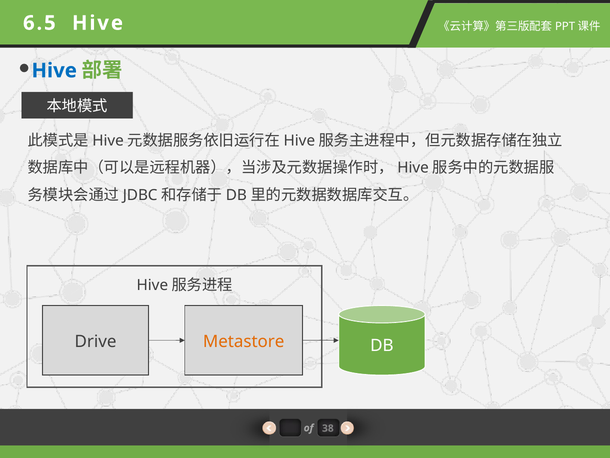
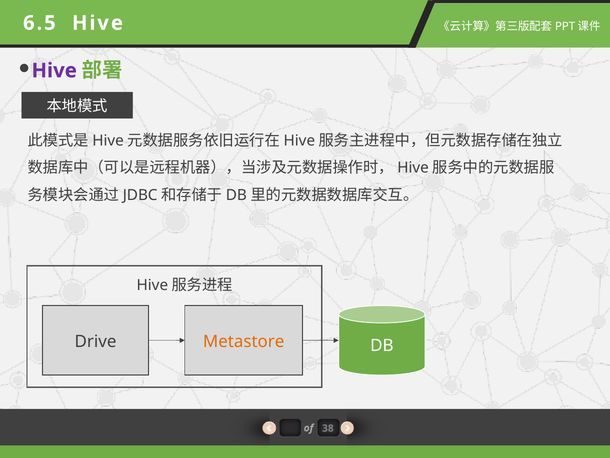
Hive at (54, 71) colour: blue -> purple
